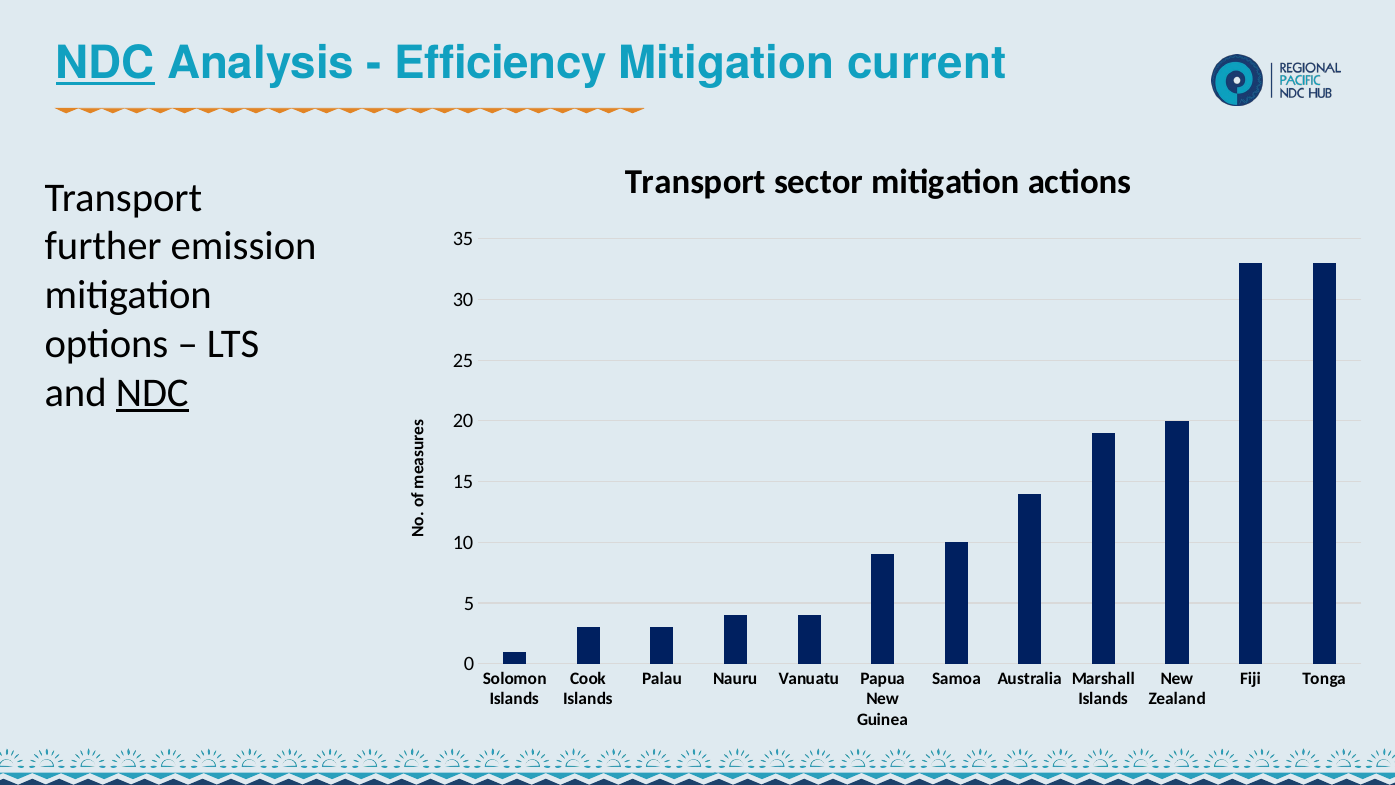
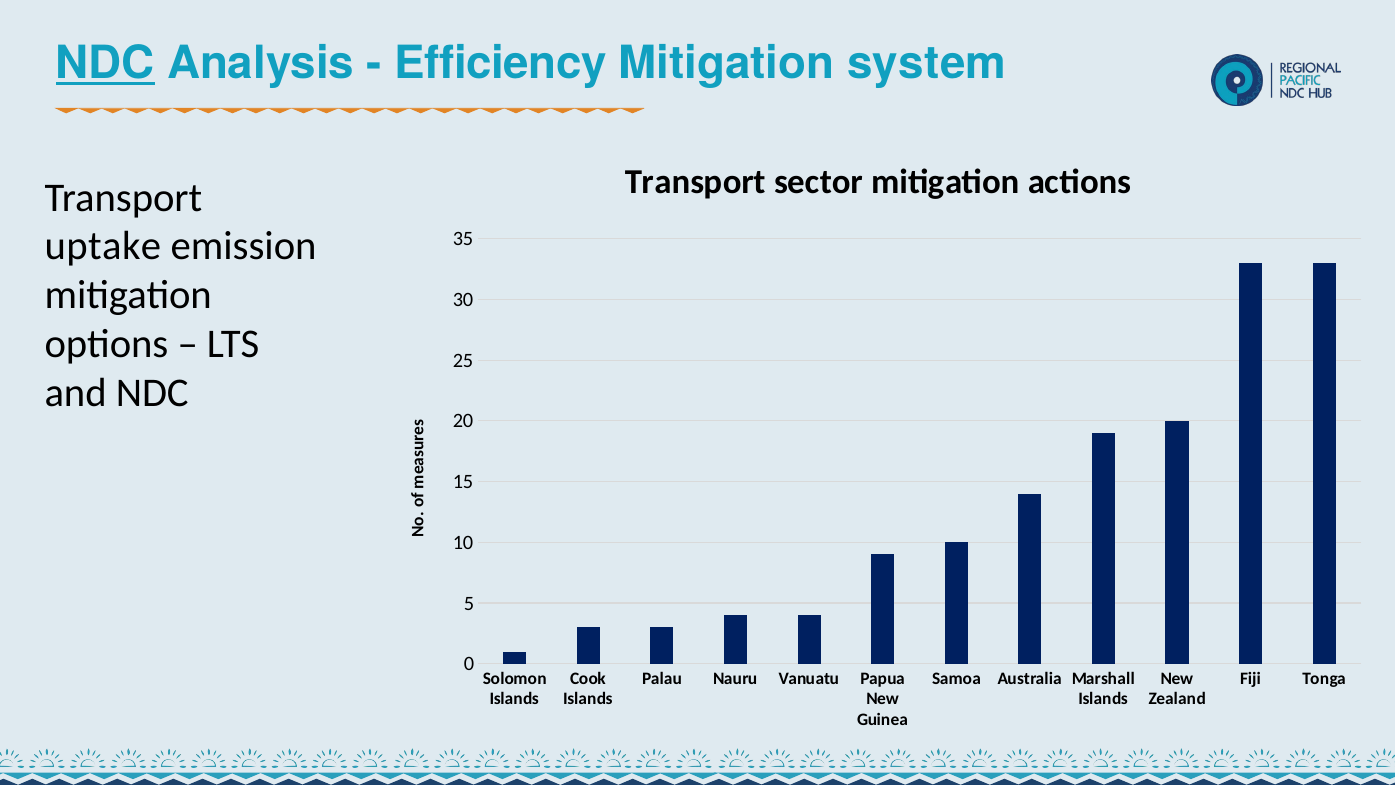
current: current -> system
further: further -> uptake
NDC at (152, 393) underline: present -> none
